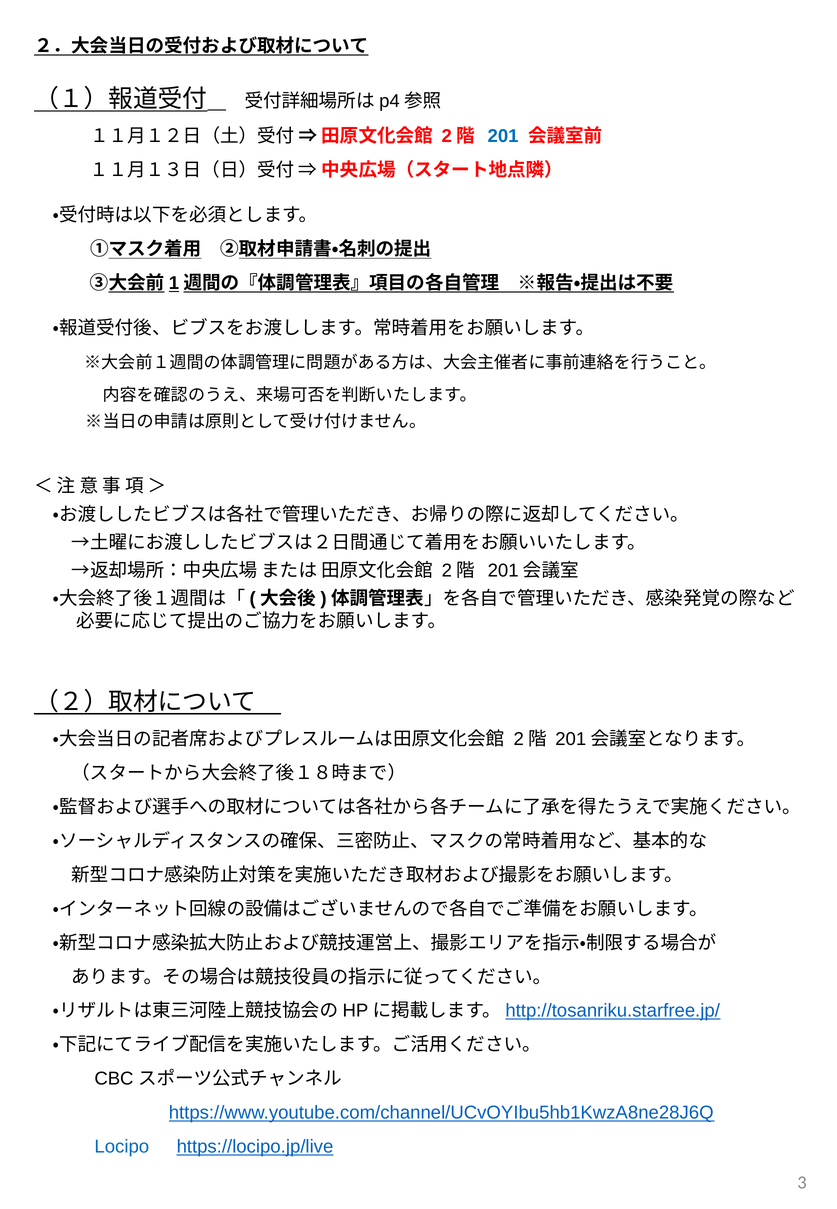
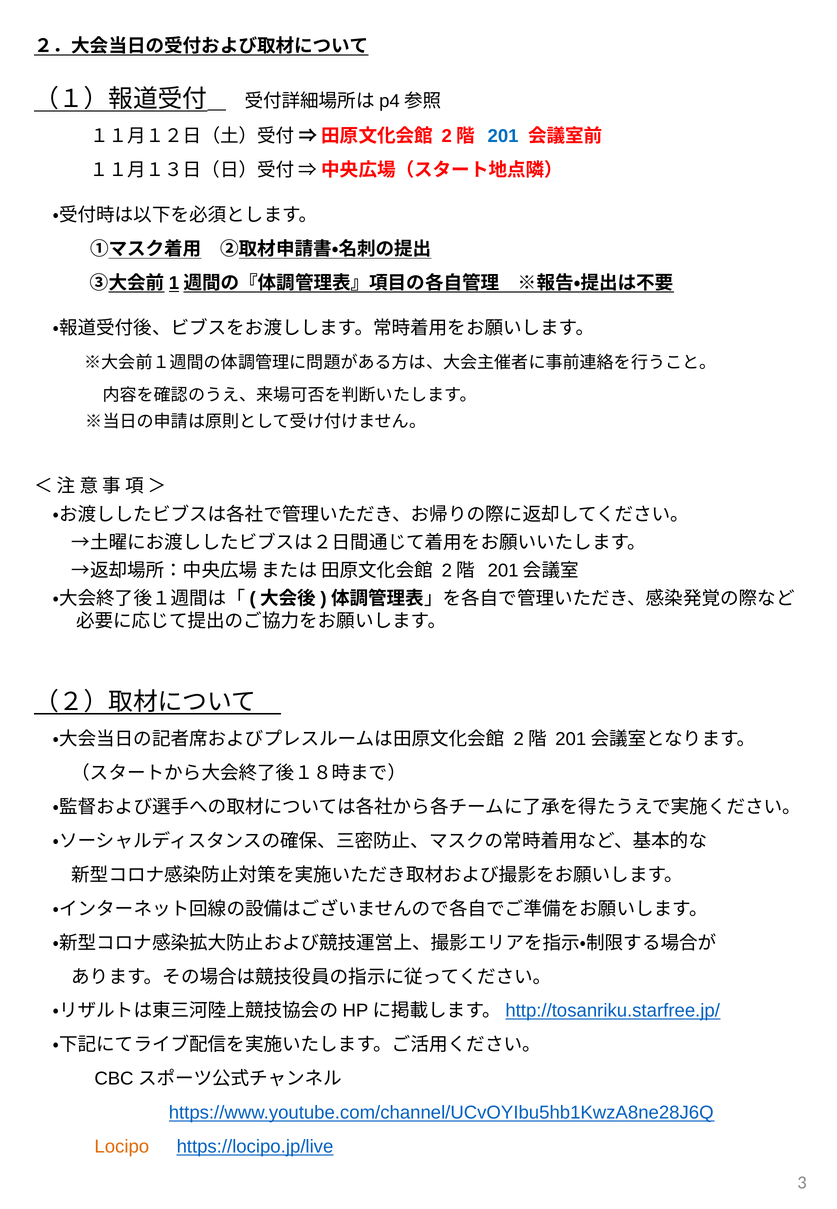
Locipo colour: blue -> orange
